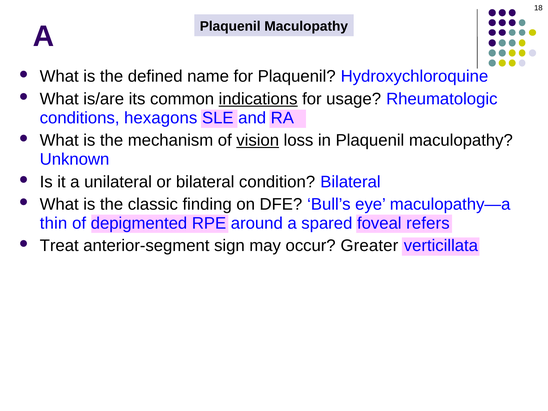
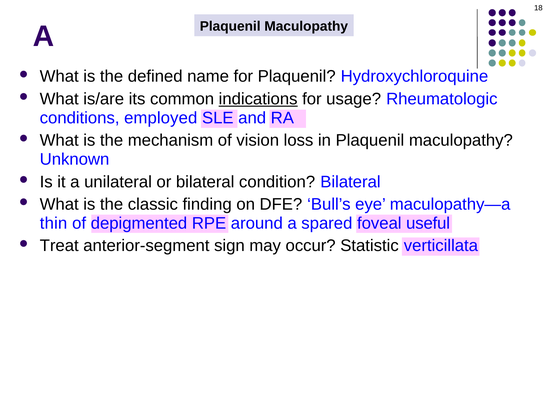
hexagons: hexagons -> employed
vision underline: present -> none
refers: refers -> useful
Greater: Greater -> Statistic
